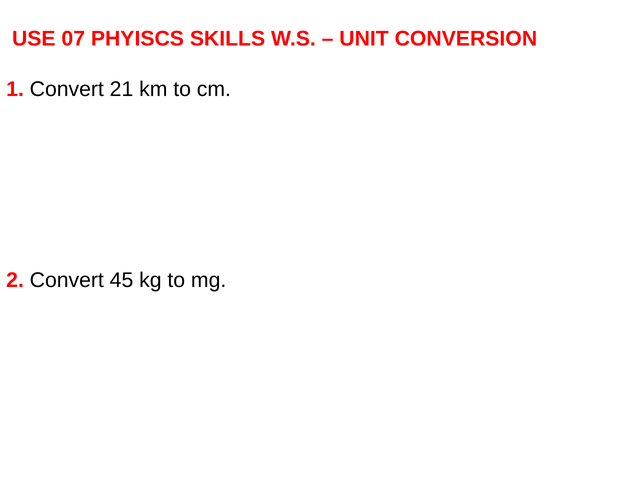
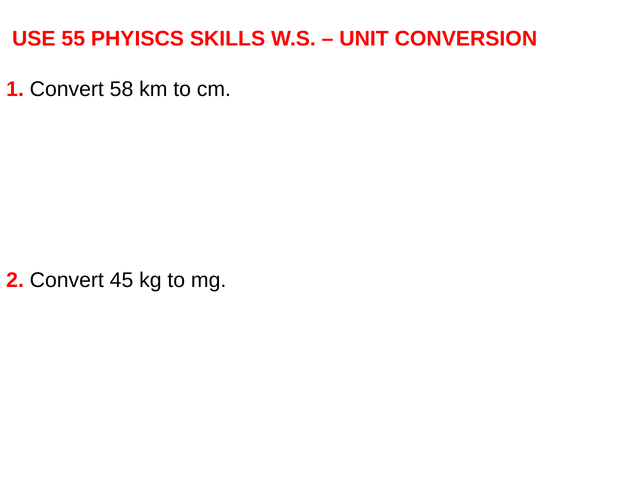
07: 07 -> 55
21: 21 -> 58
